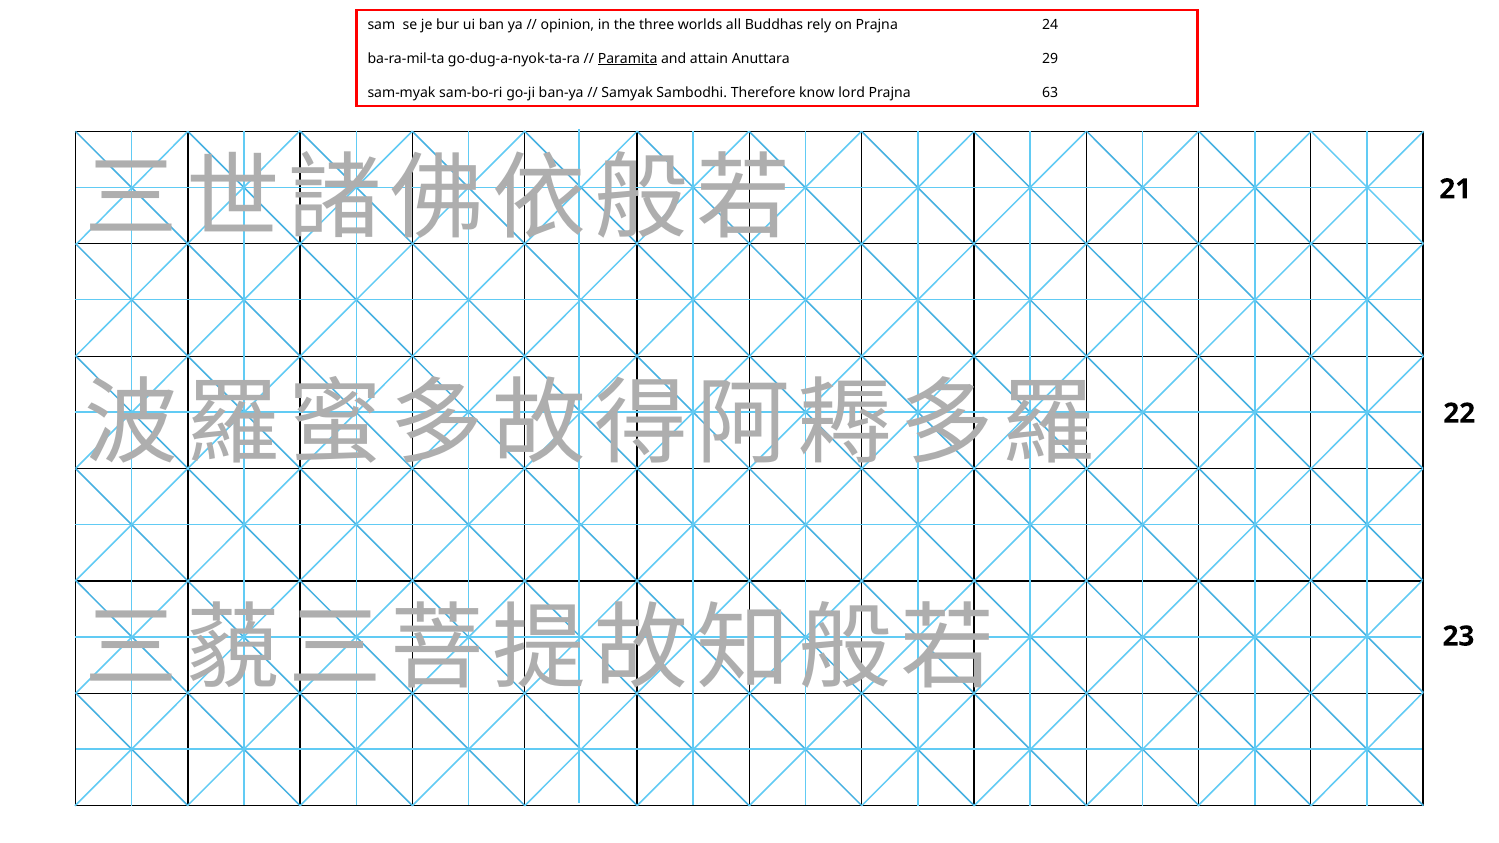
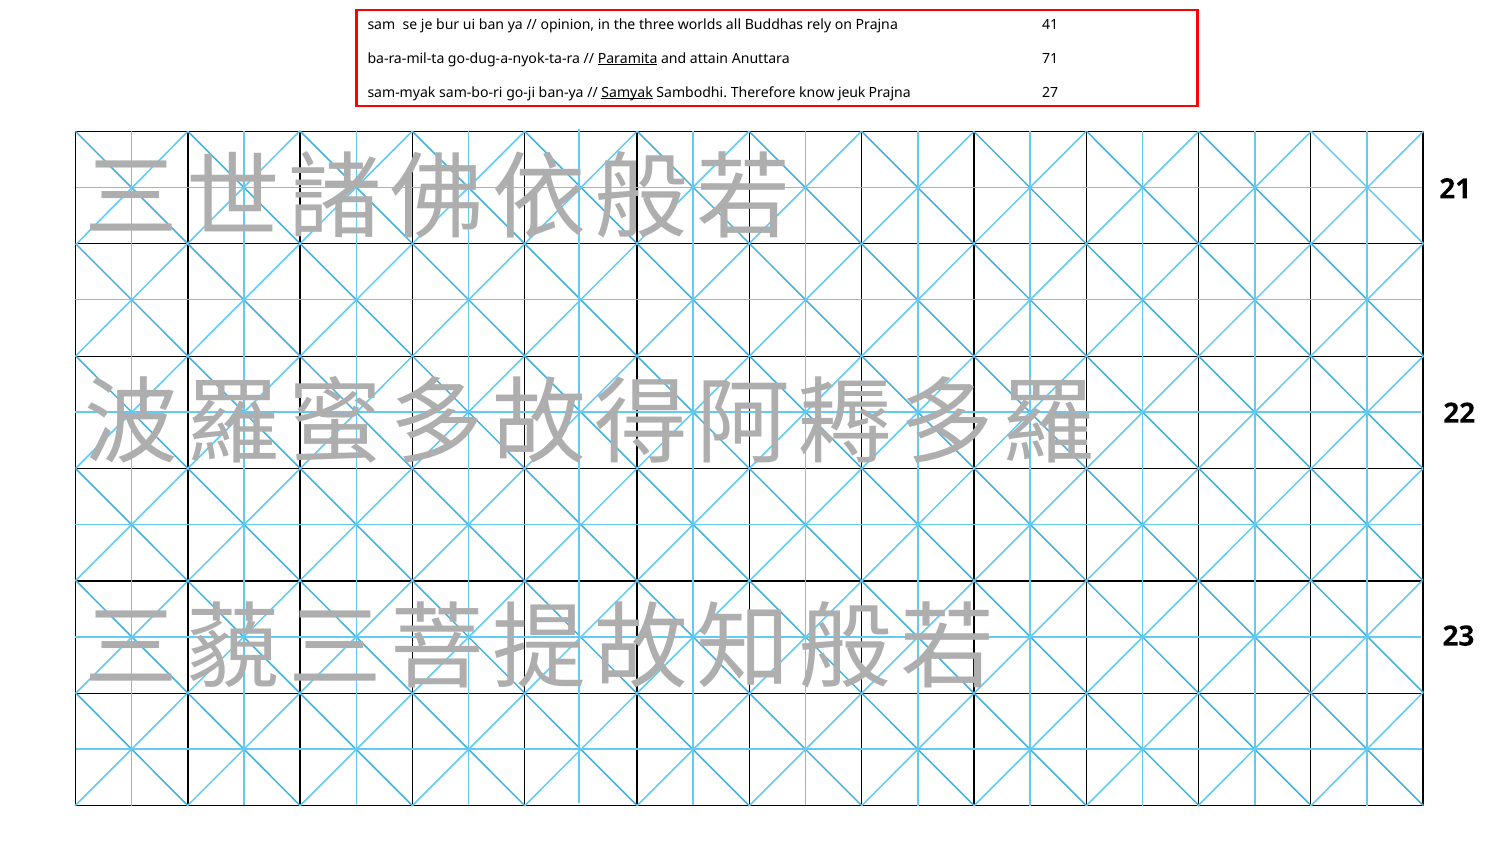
24: 24 -> 41
29: 29 -> 71
Samyak underline: none -> present
lord: lord -> jeuk
63: 63 -> 27
